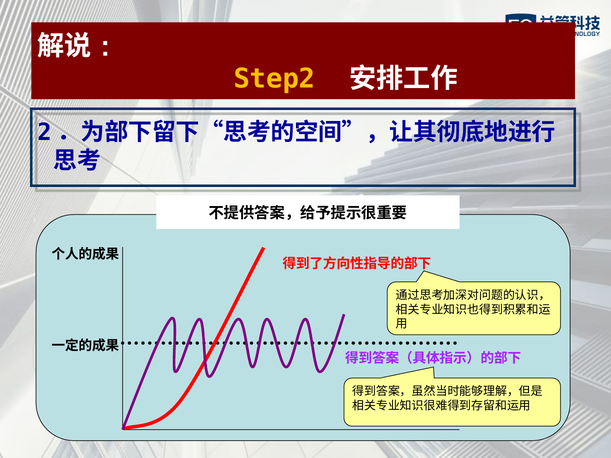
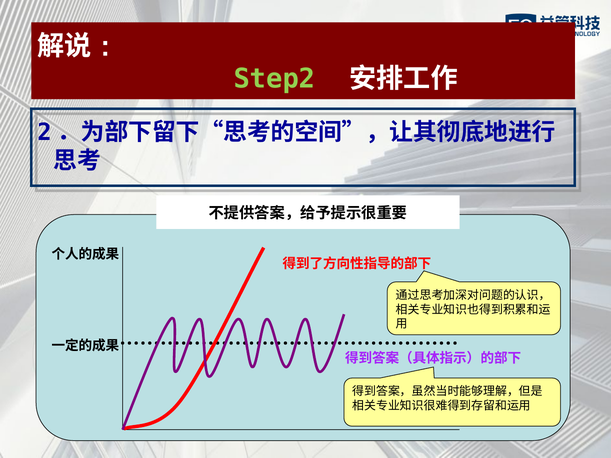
Step2 colour: yellow -> light green
